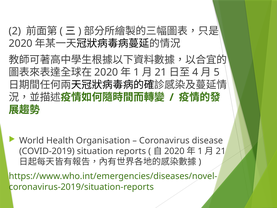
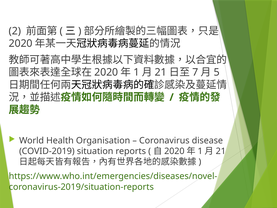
4: 4 -> 7
